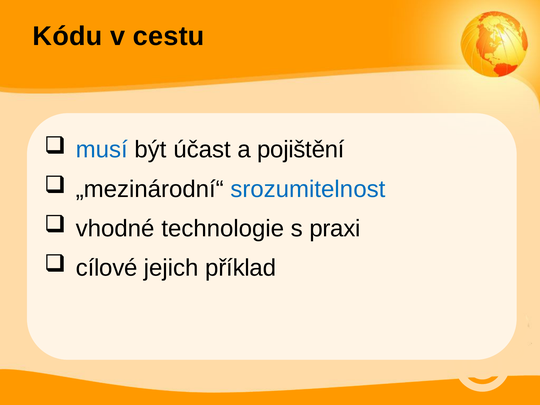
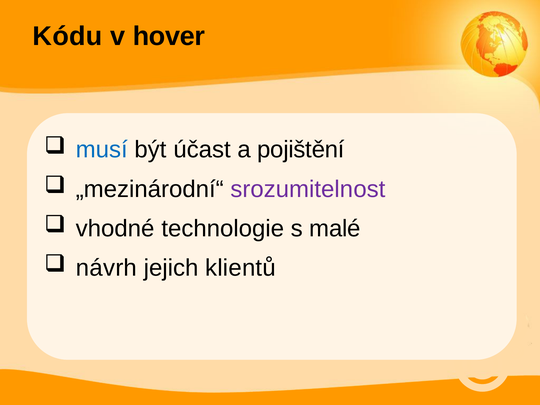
cestu: cestu -> hover
srozumitelnost colour: blue -> purple
praxi: praxi -> malé
cílové: cílové -> návrh
příklad: příklad -> klientů
